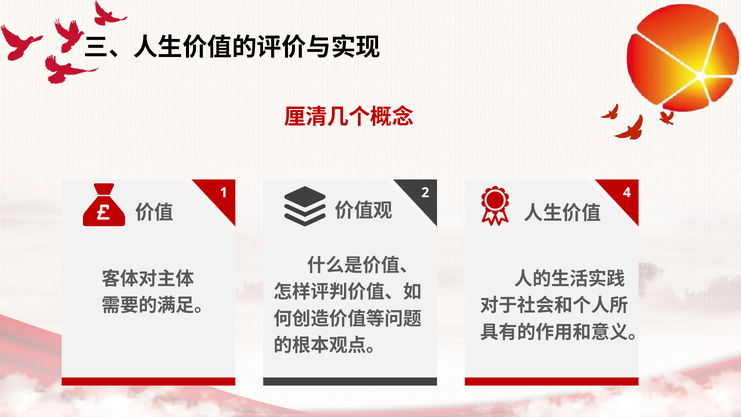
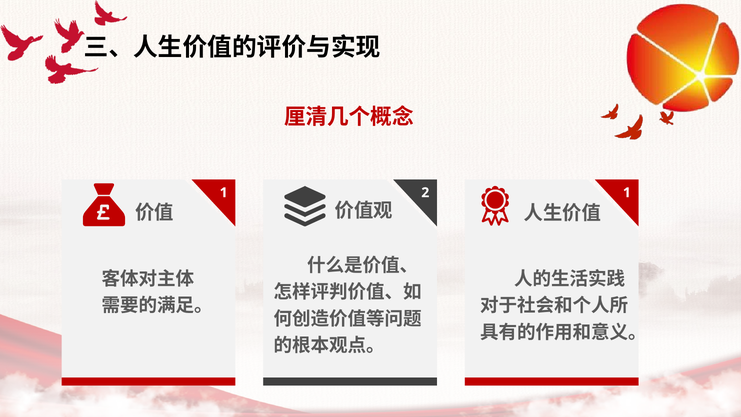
1 4: 4 -> 1
